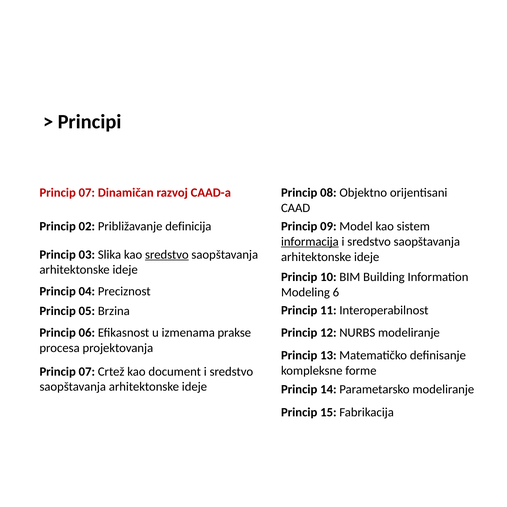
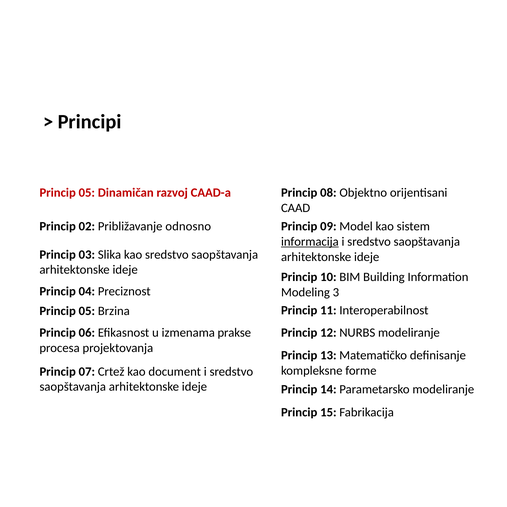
07 at (87, 193): 07 -> 05
definicija: definicija -> odnosno
sredstvo at (167, 255) underline: present -> none
6: 6 -> 3
